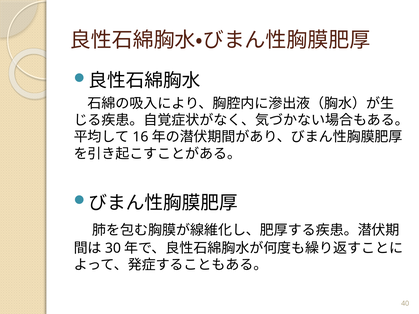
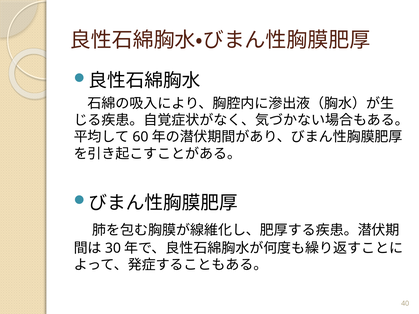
16: 16 -> 60
